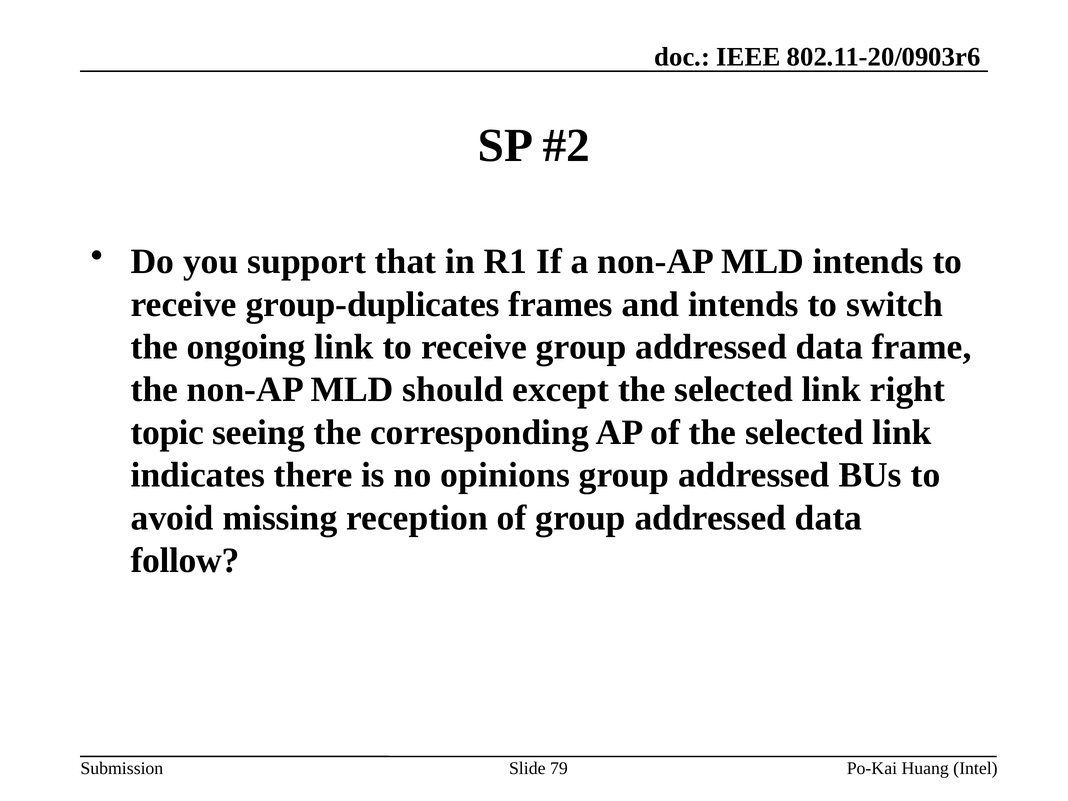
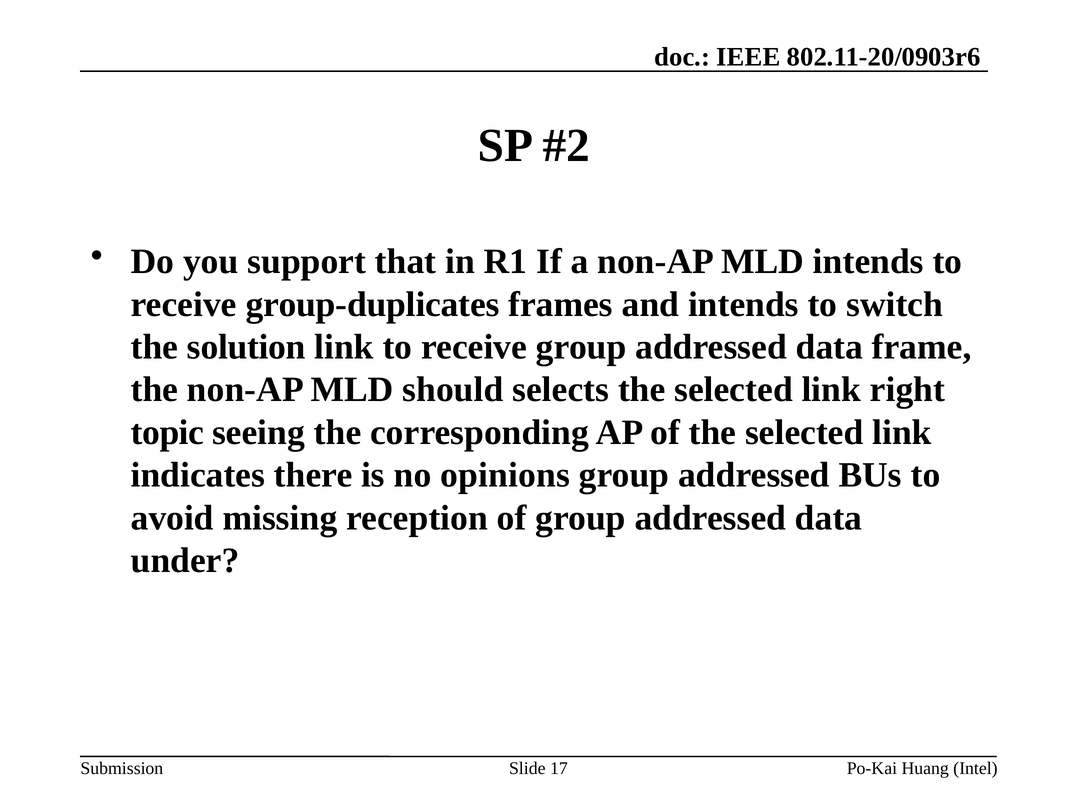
ongoing: ongoing -> solution
except: except -> selects
follow: follow -> under
79: 79 -> 17
